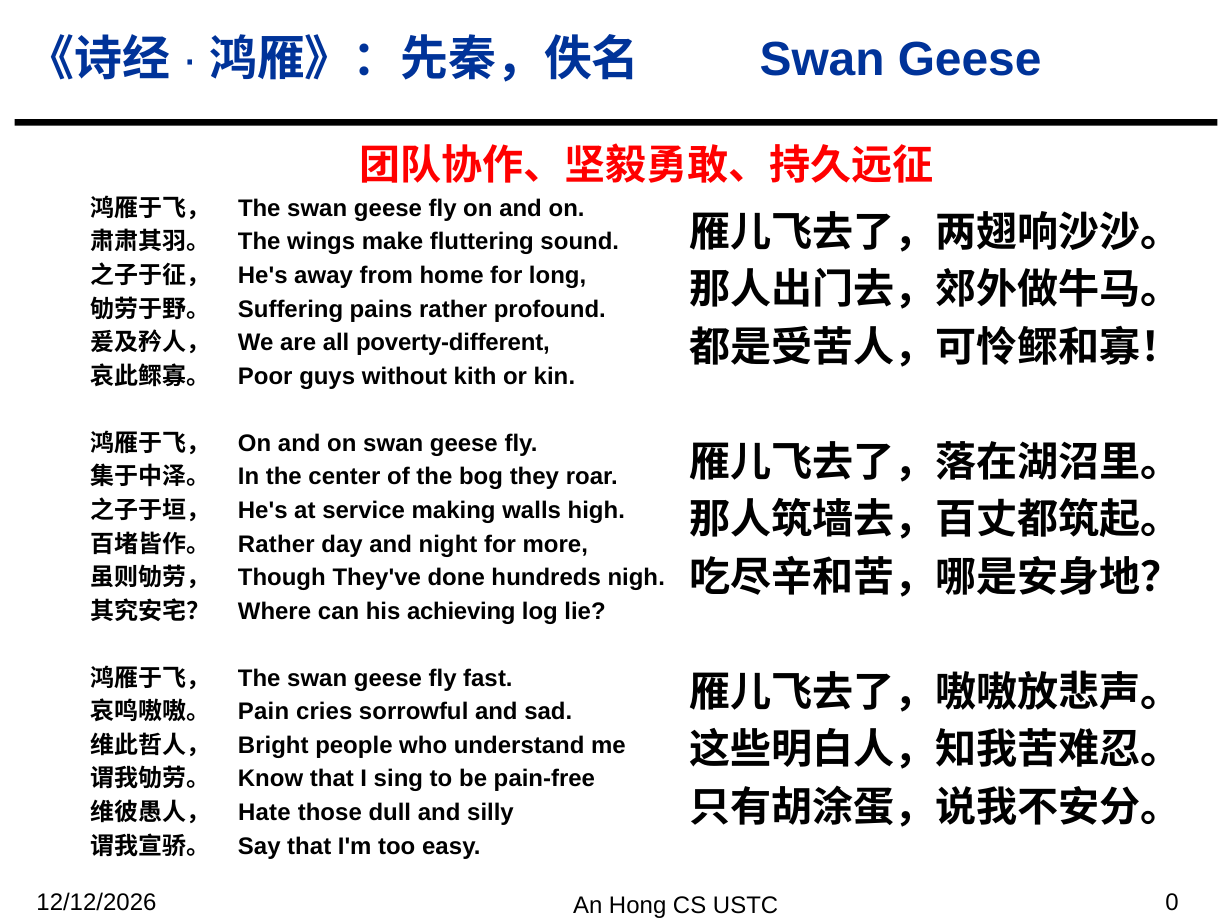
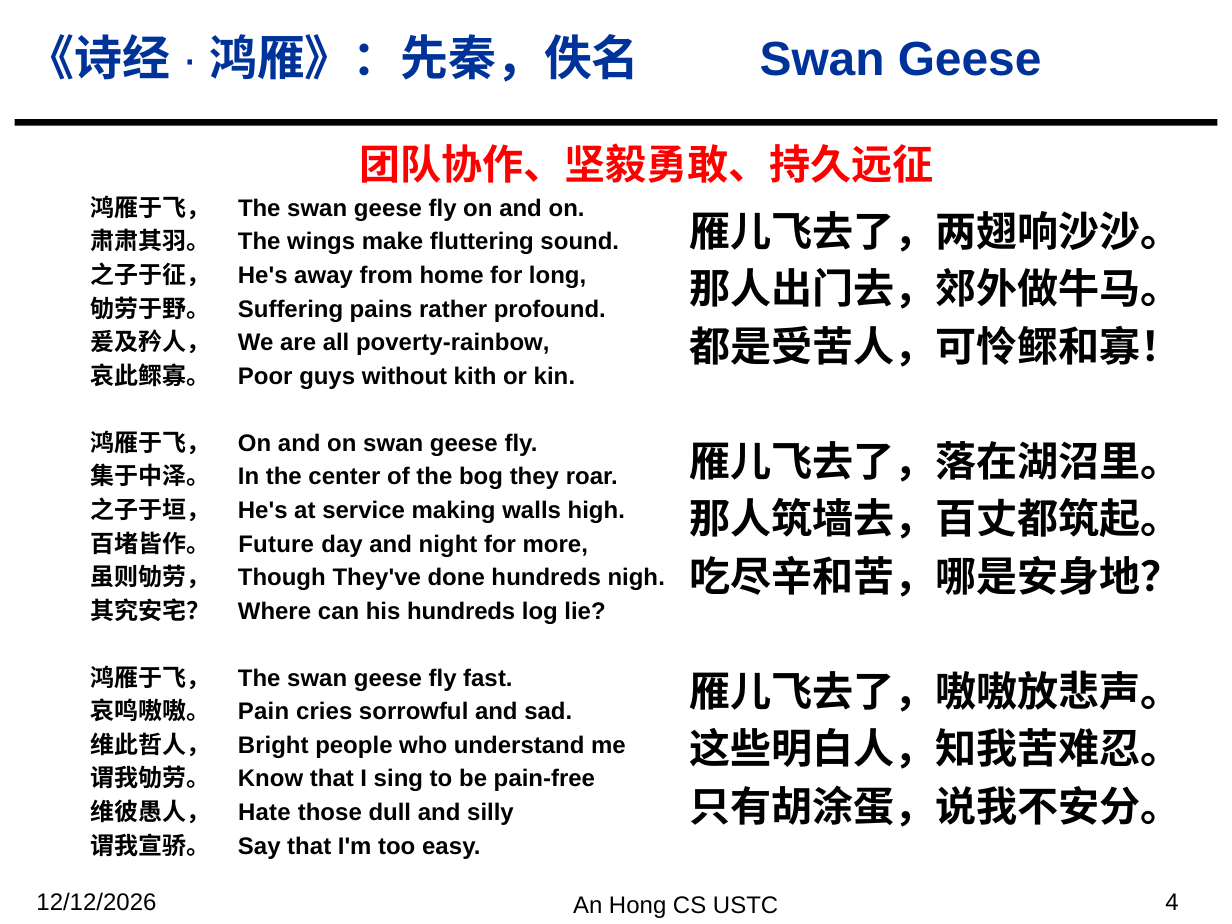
poverty-different: poverty-different -> poverty-rainbow
Rather at (276, 544): Rather -> Future
his achieving: achieving -> hundreds
0: 0 -> 4
